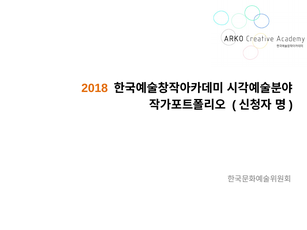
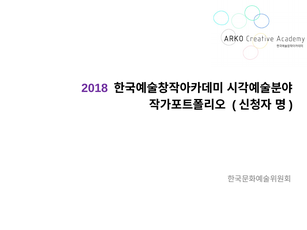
2018 colour: orange -> purple
